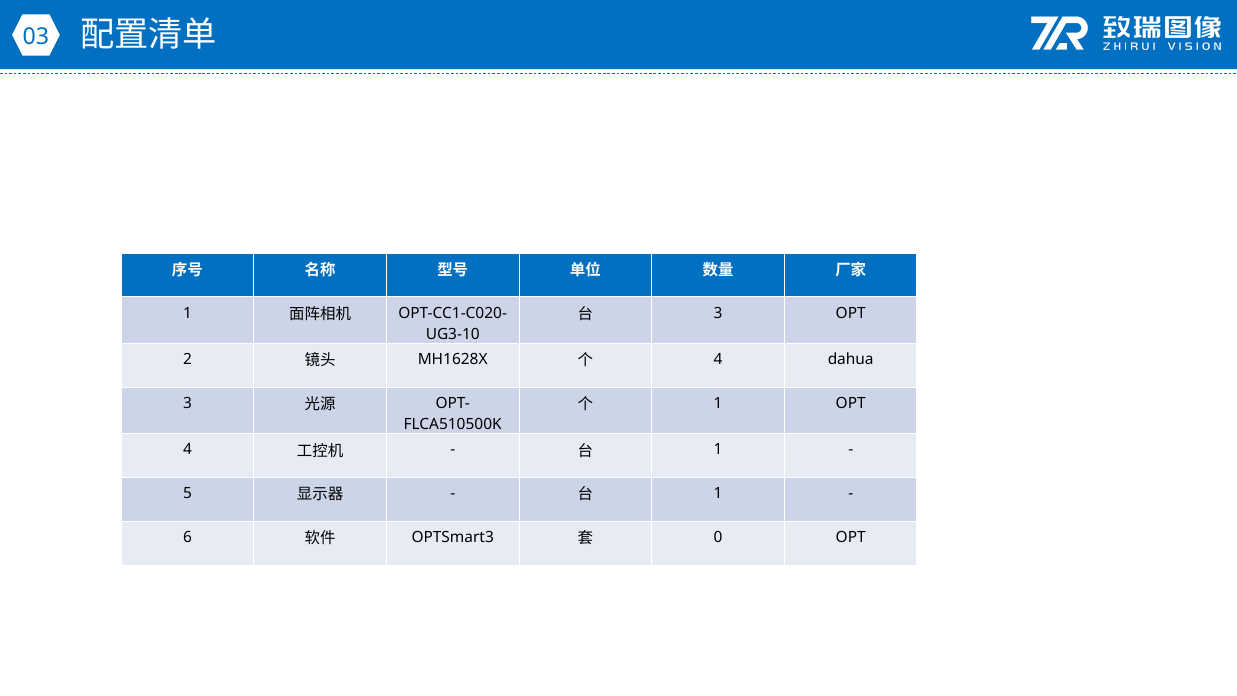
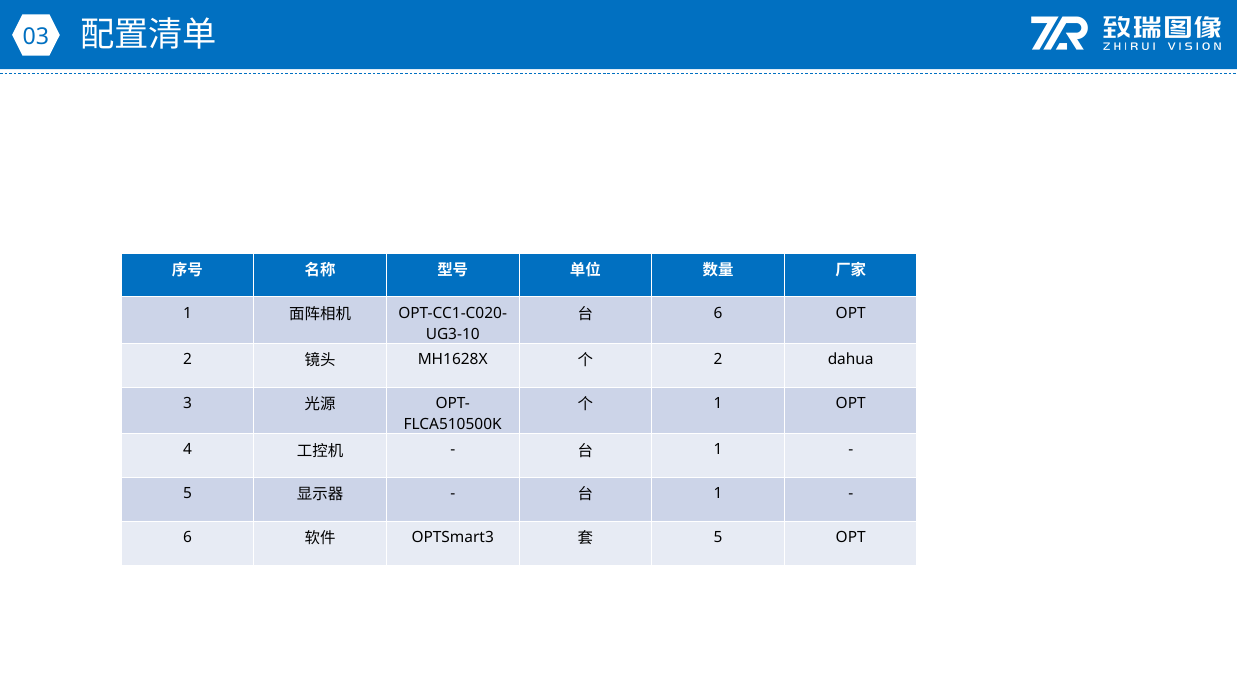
3 at (718, 313): 3 -> 6
4 at (718, 359): 4 -> 2
0 at (718, 537): 0 -> 5
